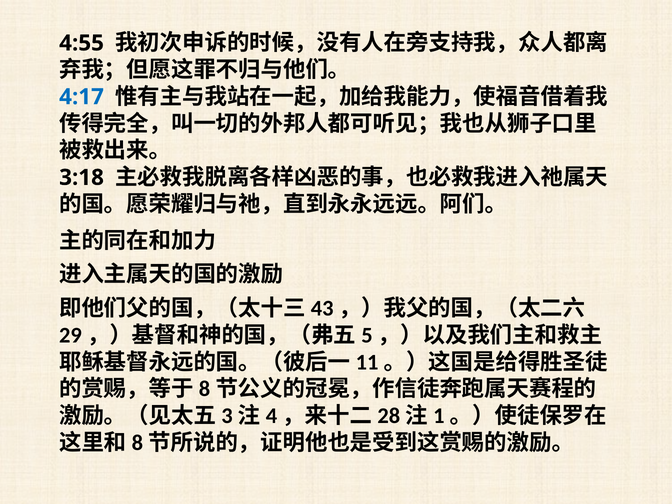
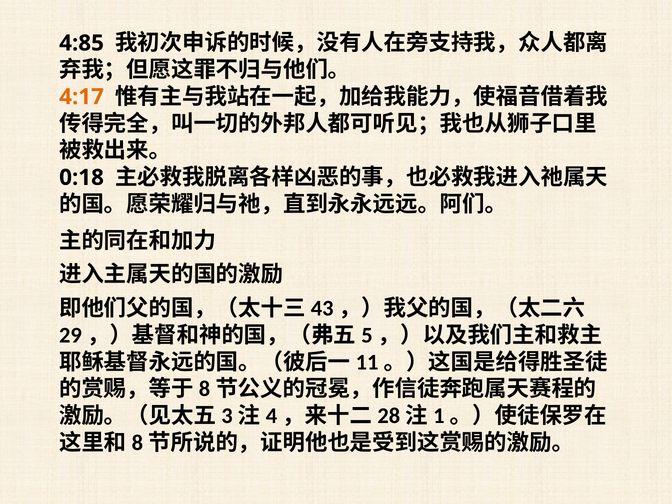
4:55: 4:55 -> 4:85
4:17 colour: blue -> orange
3:18: 3:18 -> 0:18
